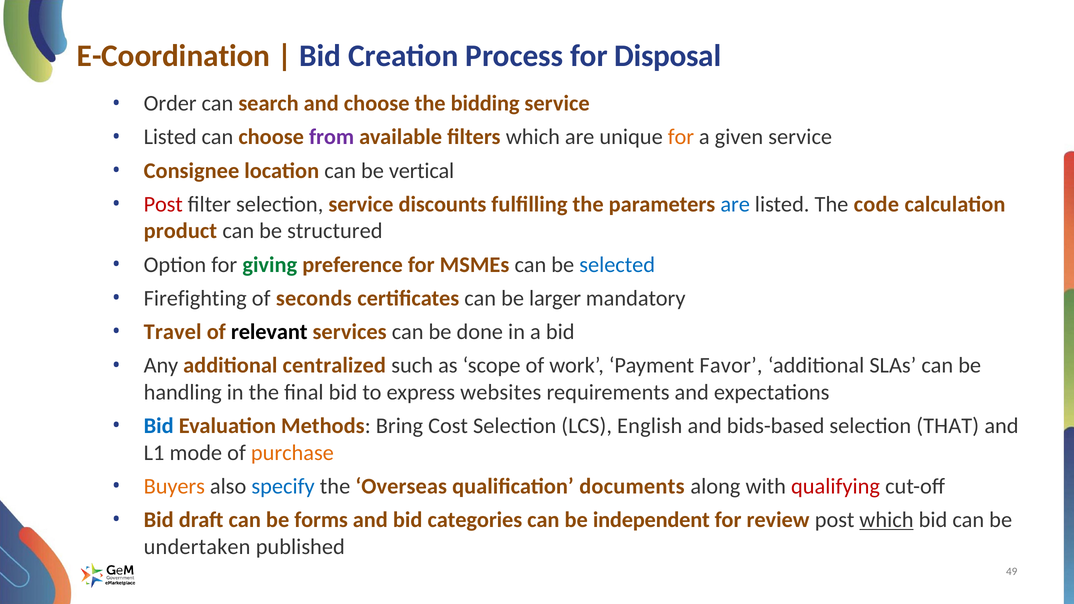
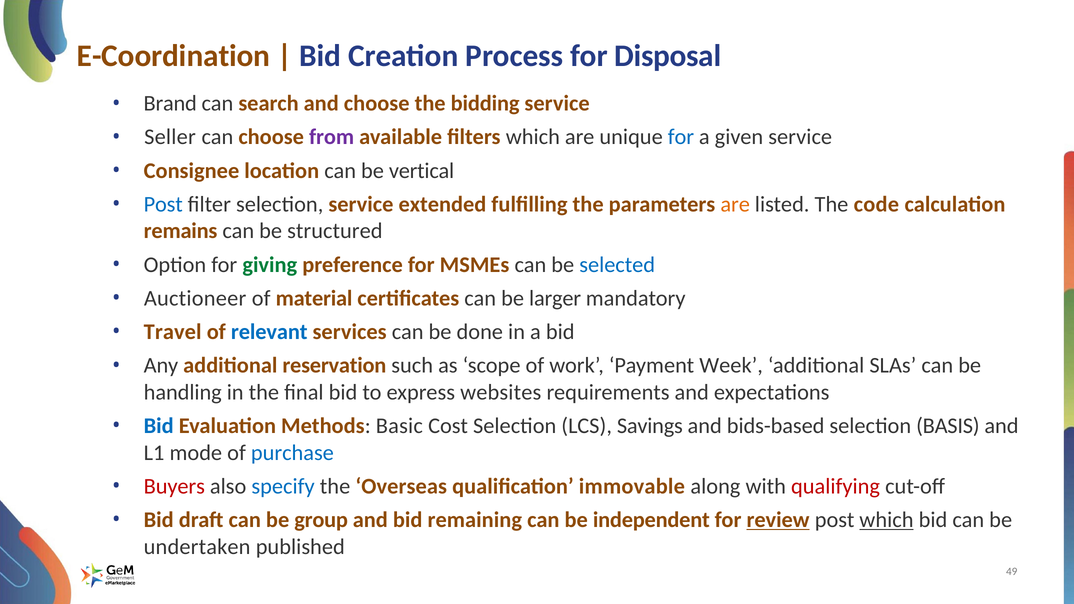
Order: Order -> Brand
Listed at (170, 137): Listed -> Seller
for at (681, 137) colour: orange -> blue
Post at (163, 204) colour: red -> blue
discounts: discounts -> extended
are at (735, 204) colour: blue -> orange
product: product -> remains
Firefighting: Firefighting -> Auctioneer
seconds: seconds -> material
relevant colour: black -> blue
centralized: centralized -> reservation
Favor: Favor -> Week
Bring: Bring -> Basic
English: English -> Savings
THAT: THAT -> BASIS
purchase colour: orange -> blue
Buyers colour: orange -> red
documents: documents -> immovable
forms: forms -> group
categories: categories -> remaining
review underline: none -> present
